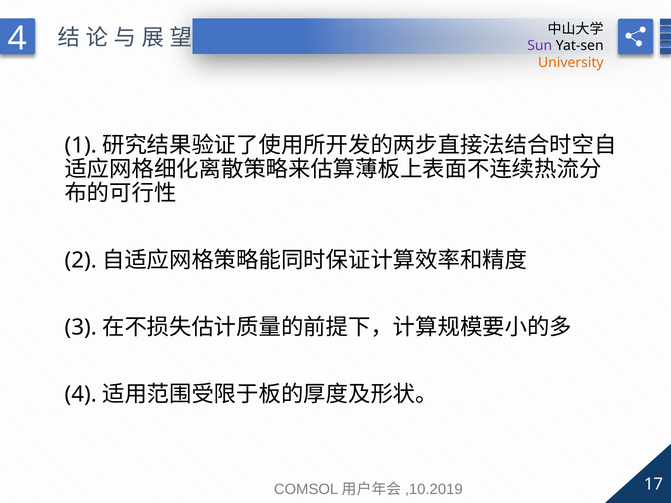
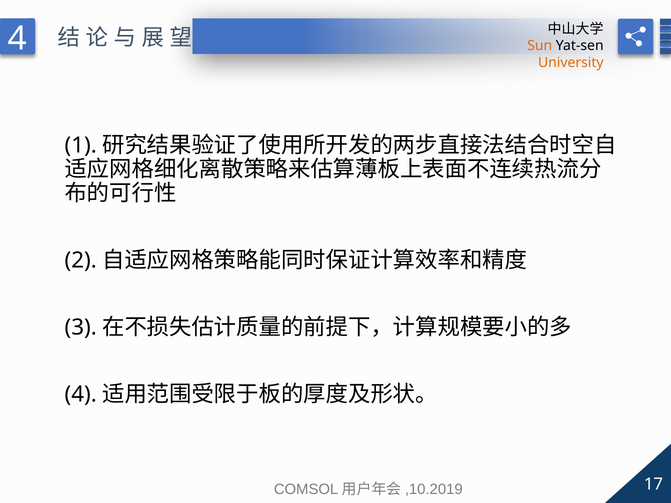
Sun colour: purple -> orange
